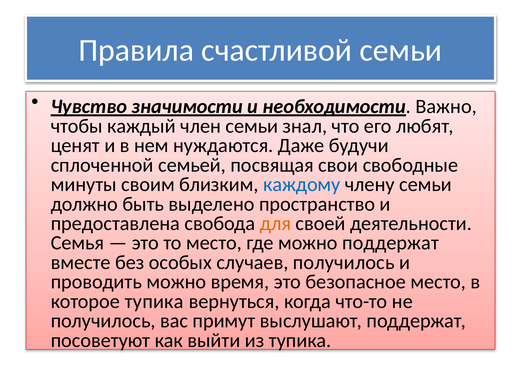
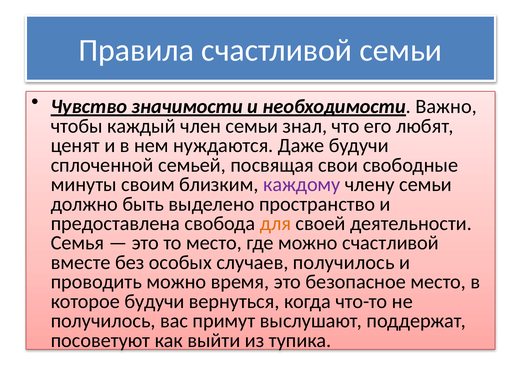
каждому colour: blue -> purple
можно поддержат: поддержат -> счастливой
которое тупика: тупика -> будучи
